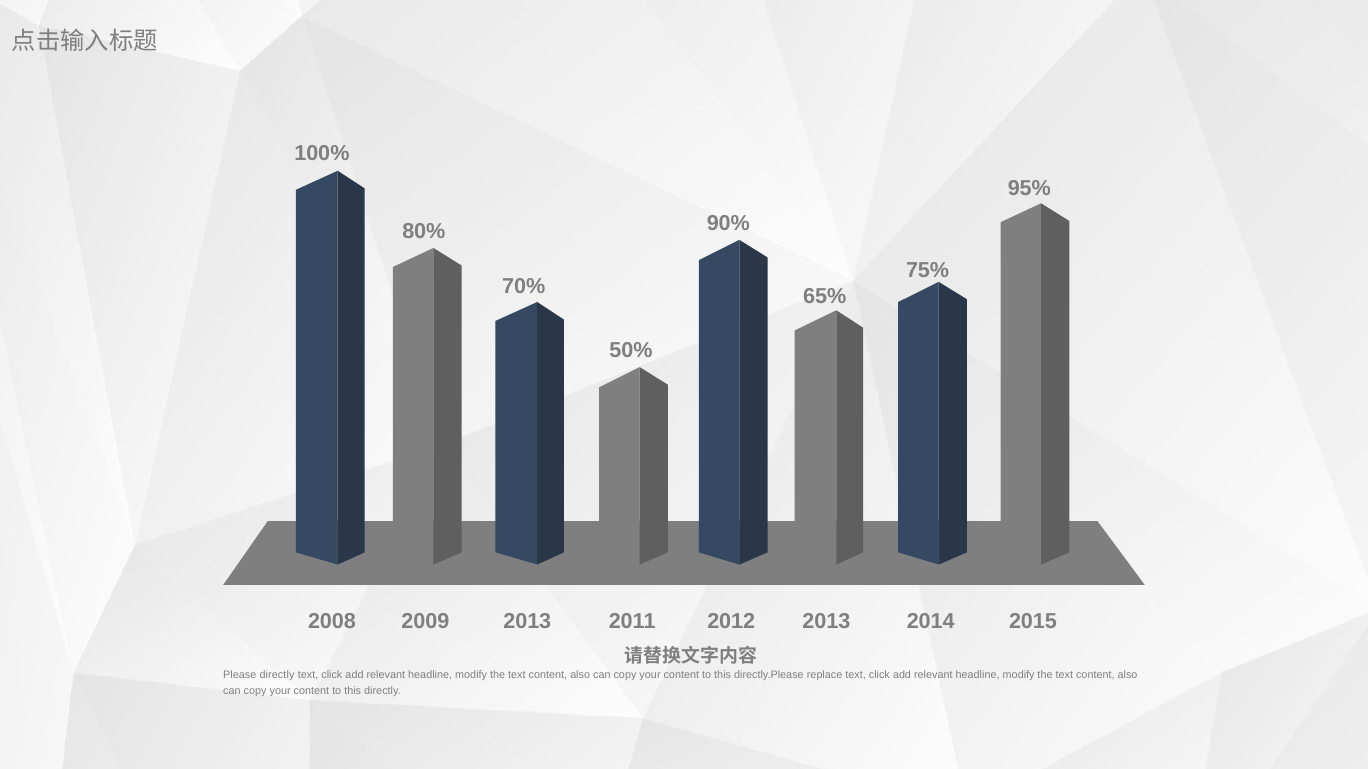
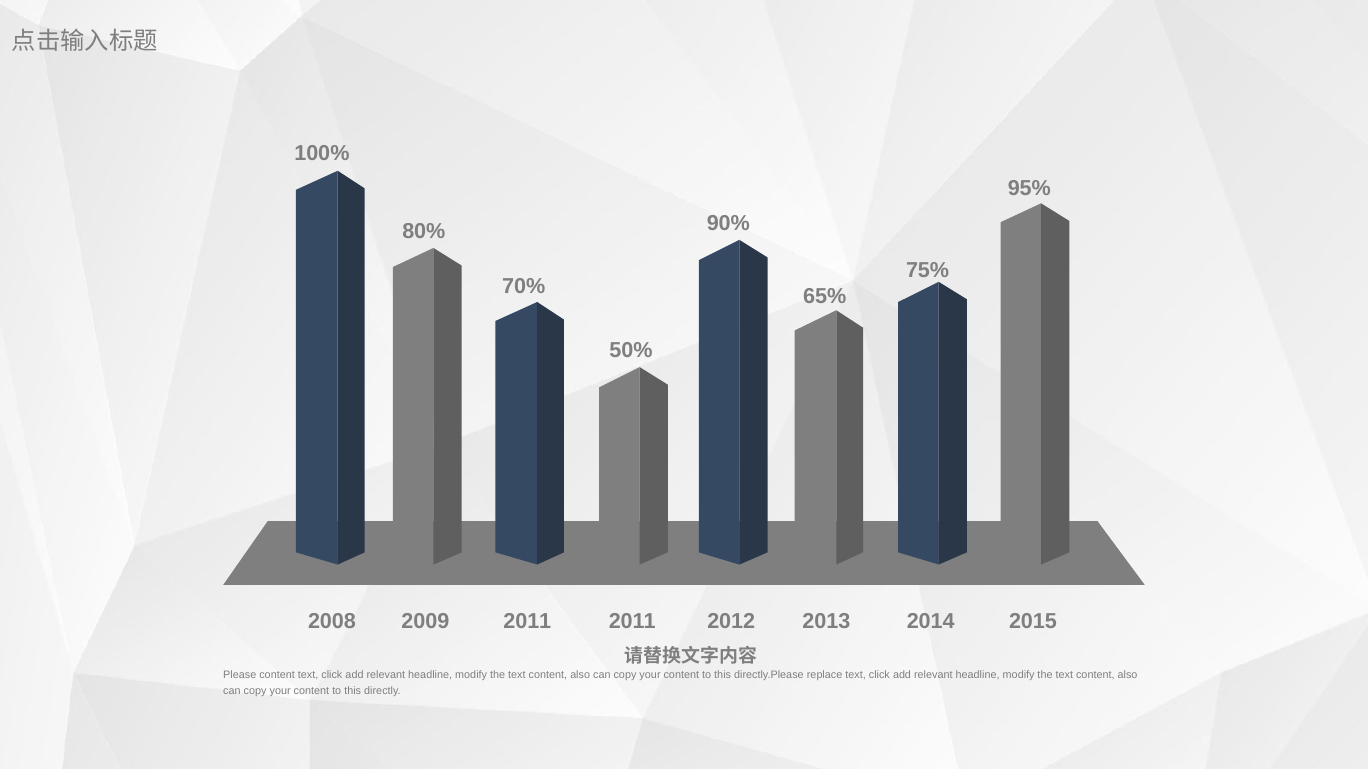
2013 at (527, 622): 2013 -> 2011
Please directly: directly -> content
